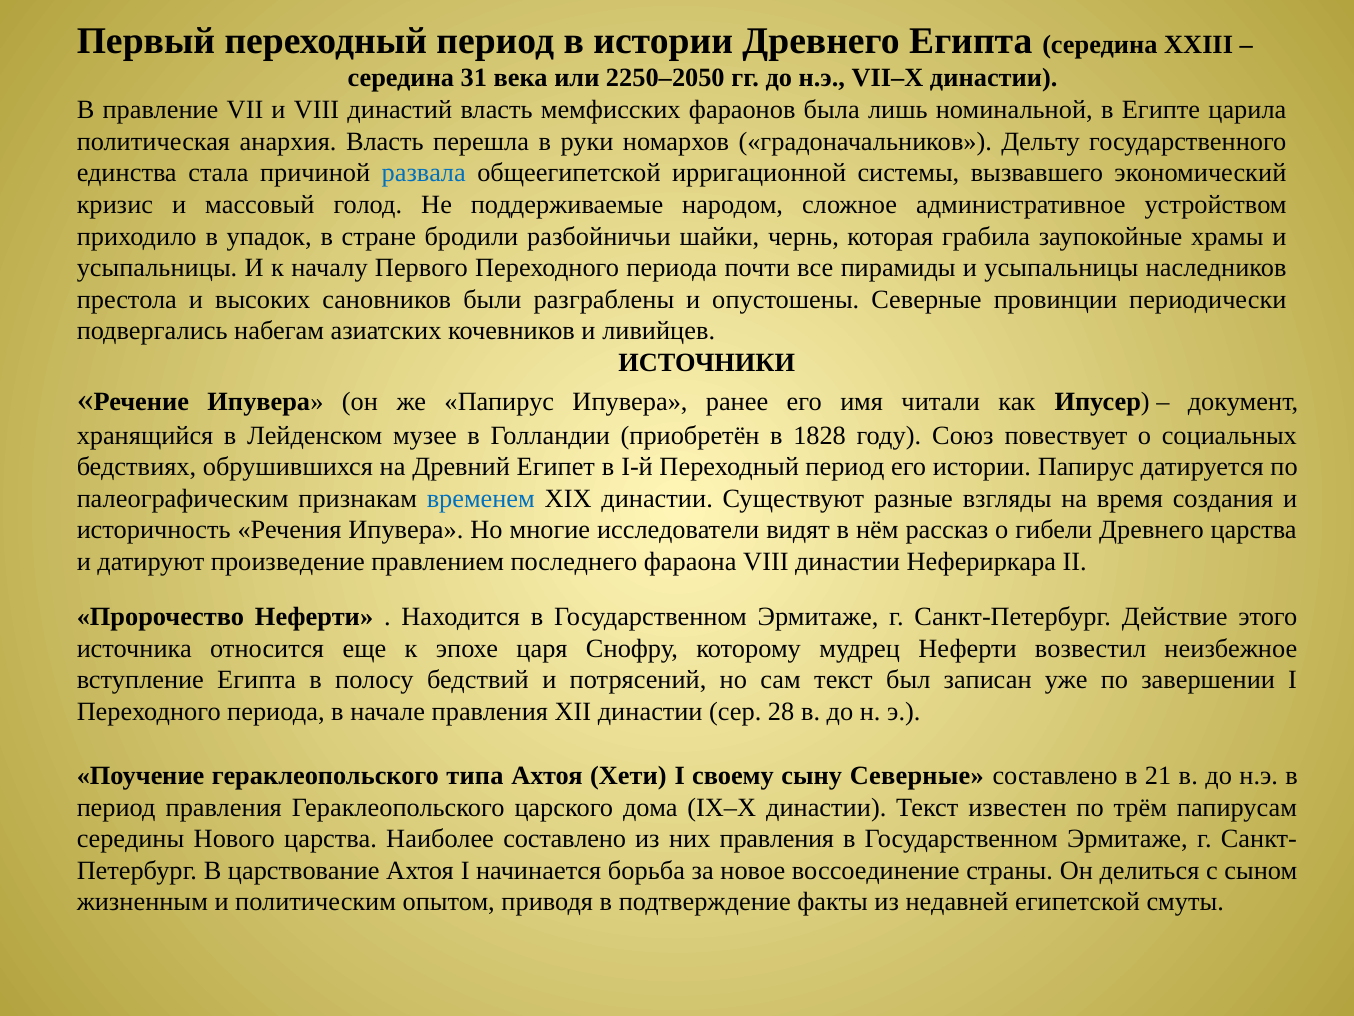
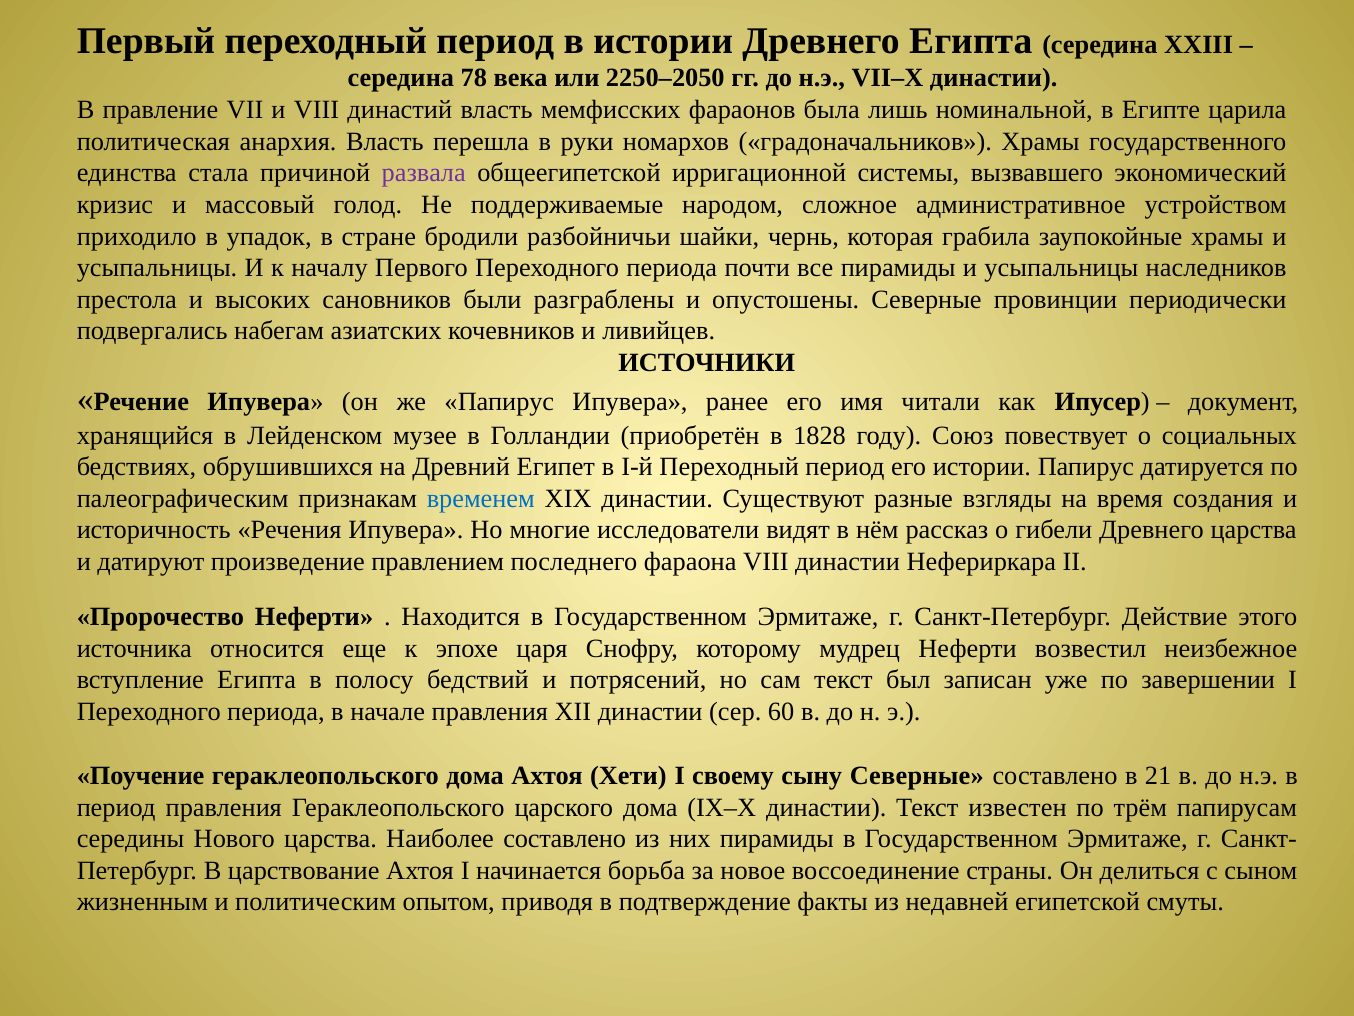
31: 31 -> 78
градоначальников Дельту: Дельту -> Храмы
развала colour: blue -> purple
28: 28 -> 60
гераклеопольского типа: типа -> дома
них правления: правления -> пирамиды
